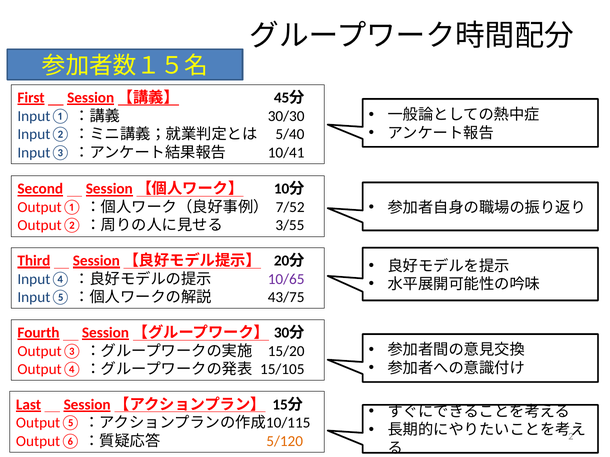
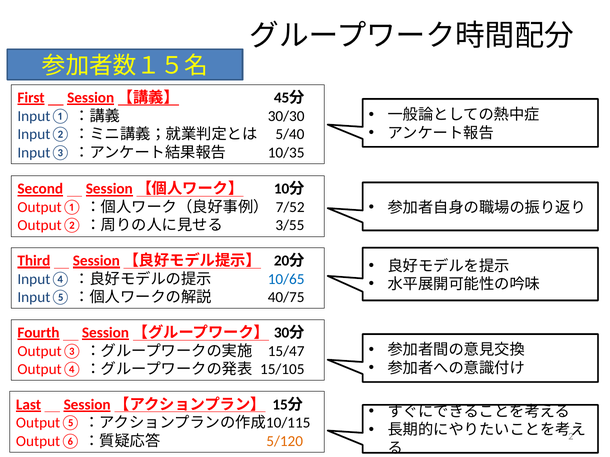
10/41: 10/41 -> 10/35
10/65 colour: purple -> blue
43/75: 43/75 -> 40/75
15/20: 15/20 -> 15/47
